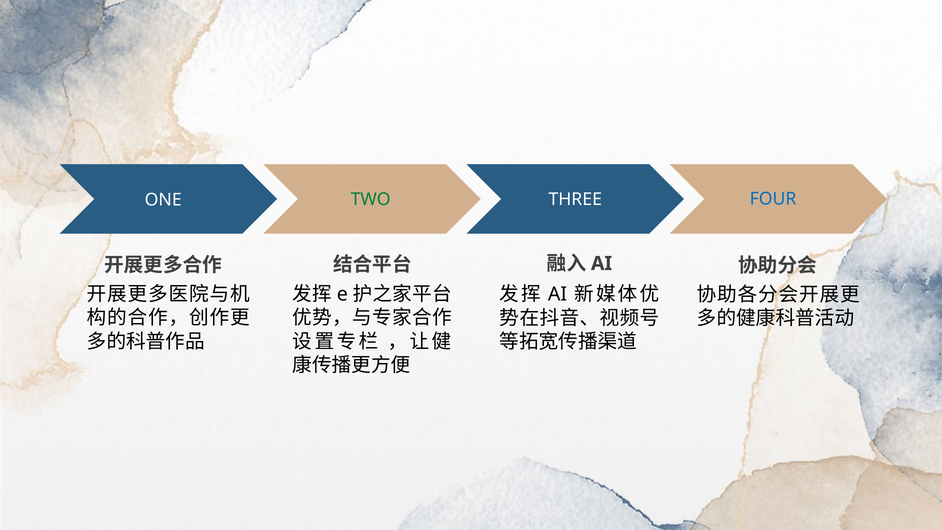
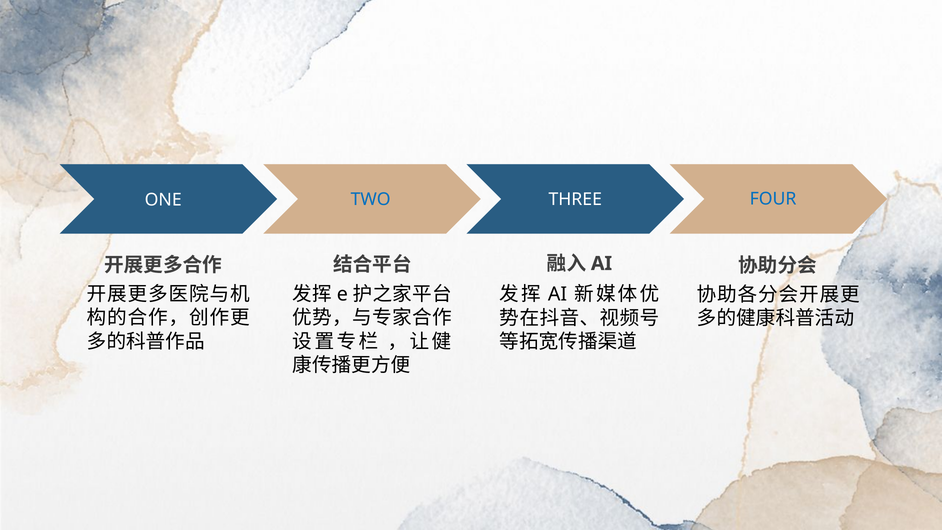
TWO colour: green -> blue
